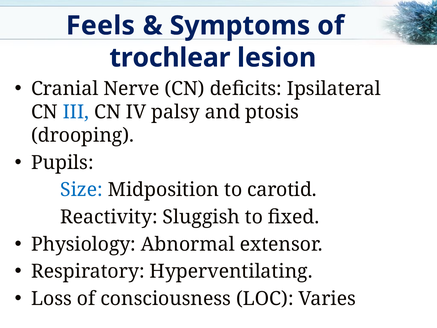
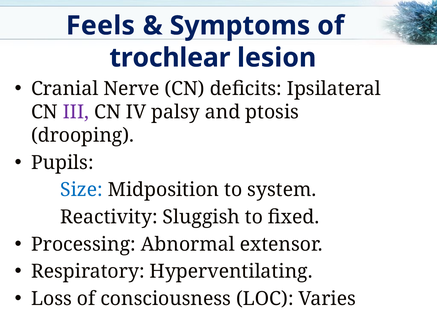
III colour: blue -> purple
carotid: carotid -> system
Physiology: Physiology -> Processing
